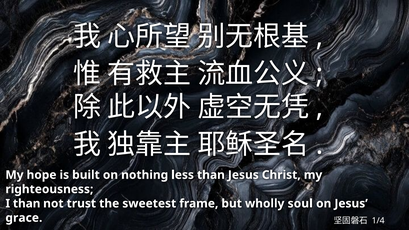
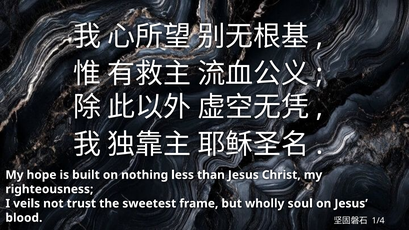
I than: than -> veils
grace: grace -> blood
